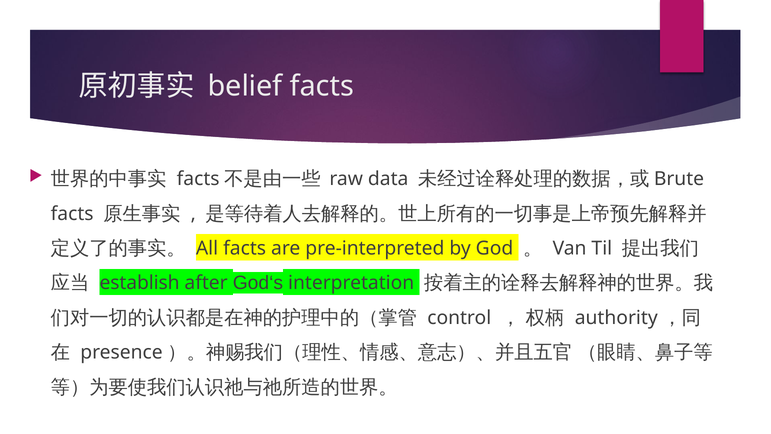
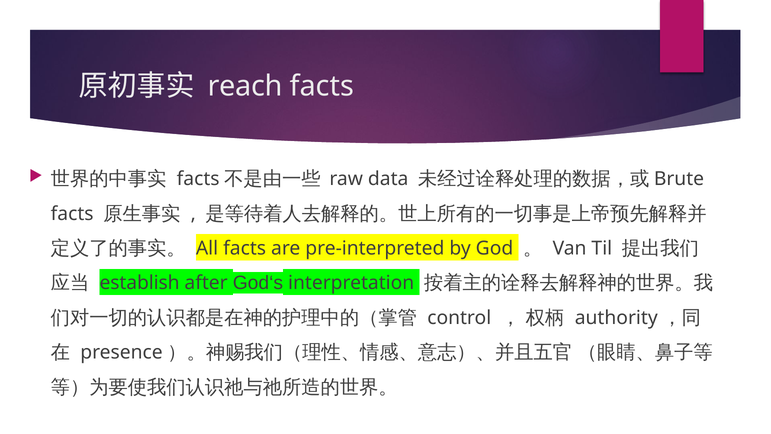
belief: belief -> reach
